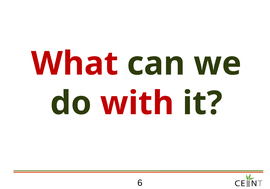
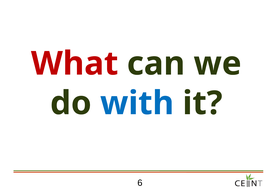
with colour: red -> blue
